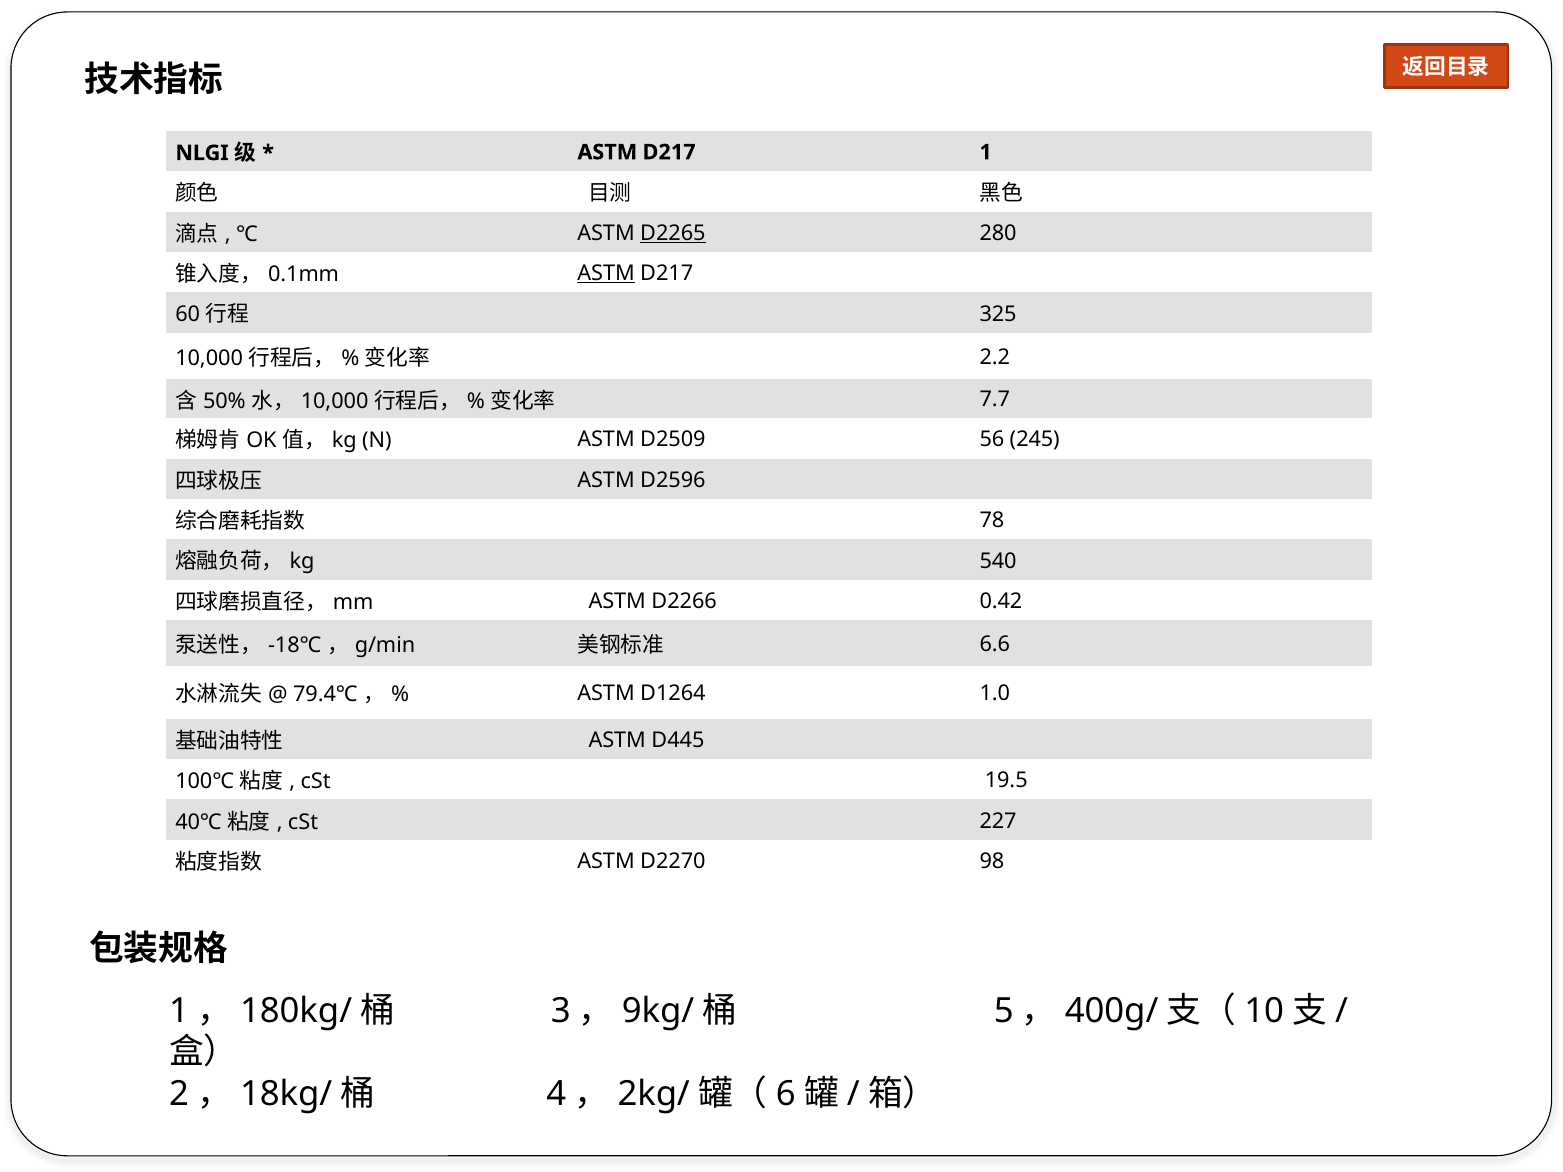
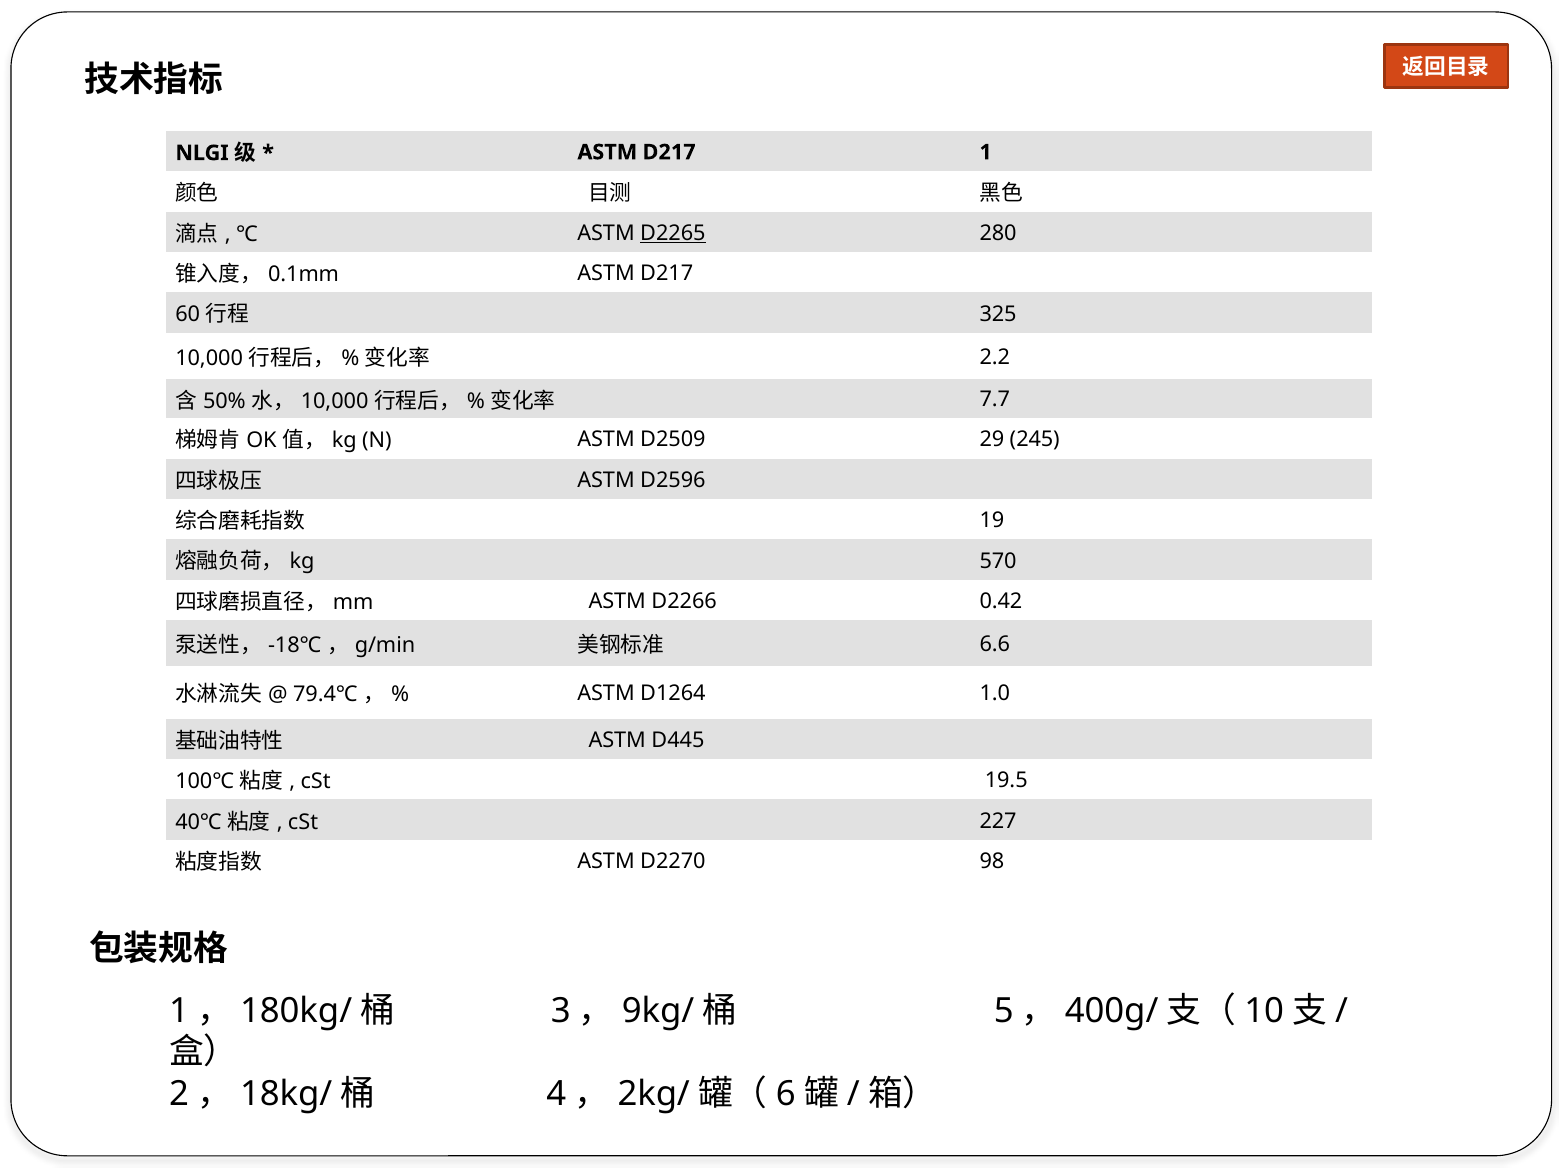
ASTM at (606, 273) underline: present -> none
56: 56 -> 29
78: 78 -> 19
540: 540 -> 570
